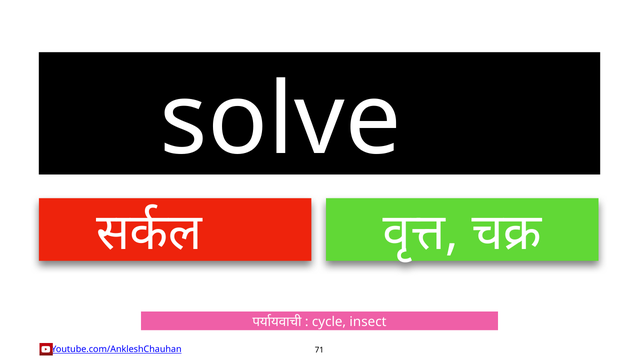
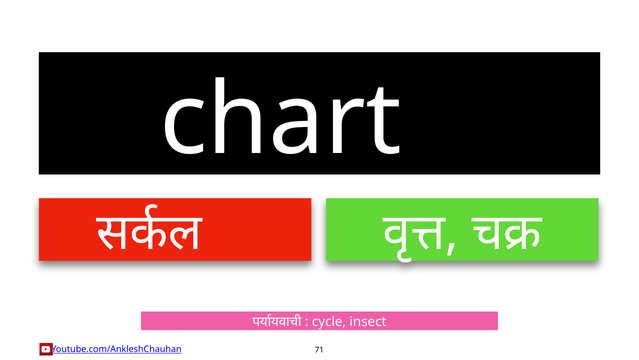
solve: solve -> chart
